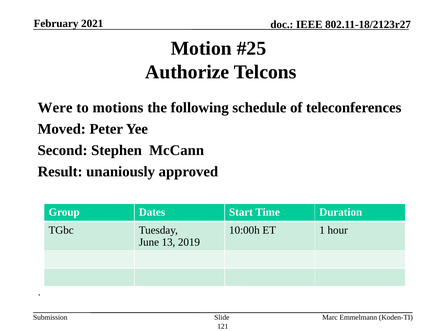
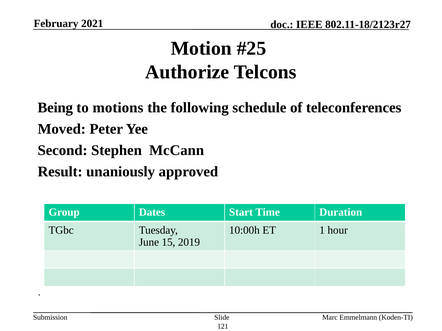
Were: Were -> Being
13: 13 -> 15
